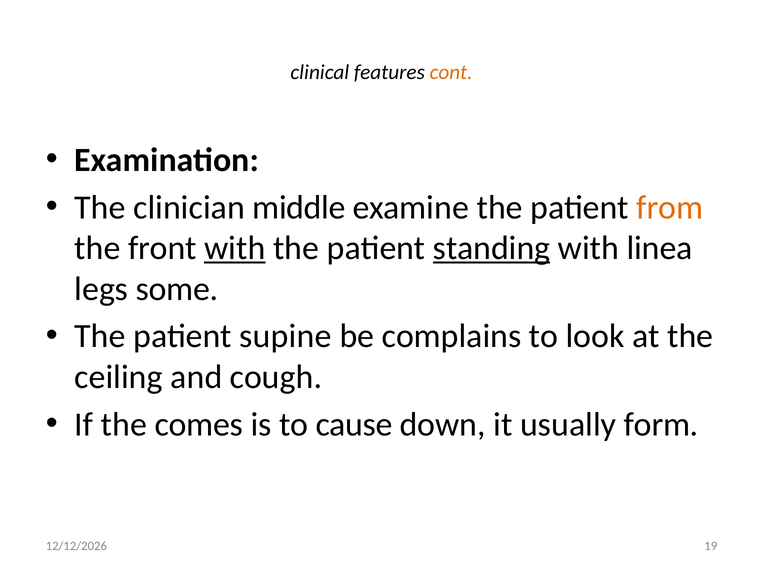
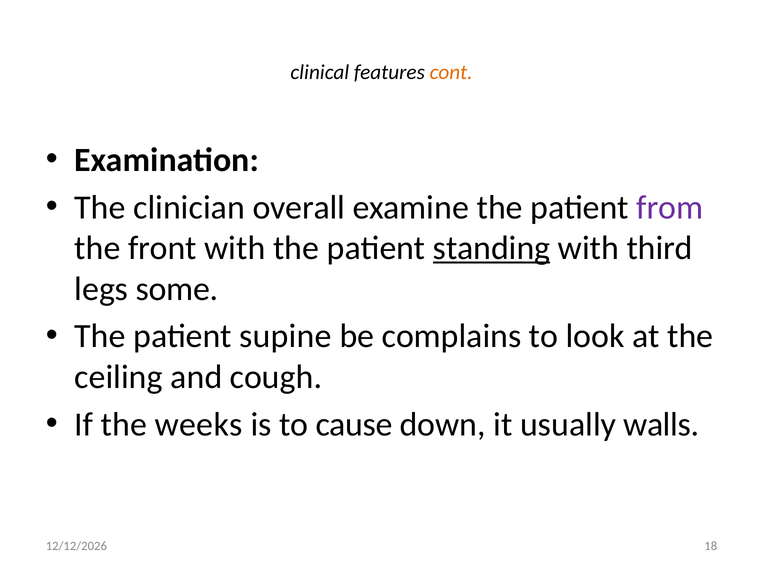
middle: middle -> overall
from colour: orange -> purple
with at (235, 248) underline: present -> none
linea: linea -> third
comes: comes -> weeks
form: form -> walls
19: 19 -> 18
